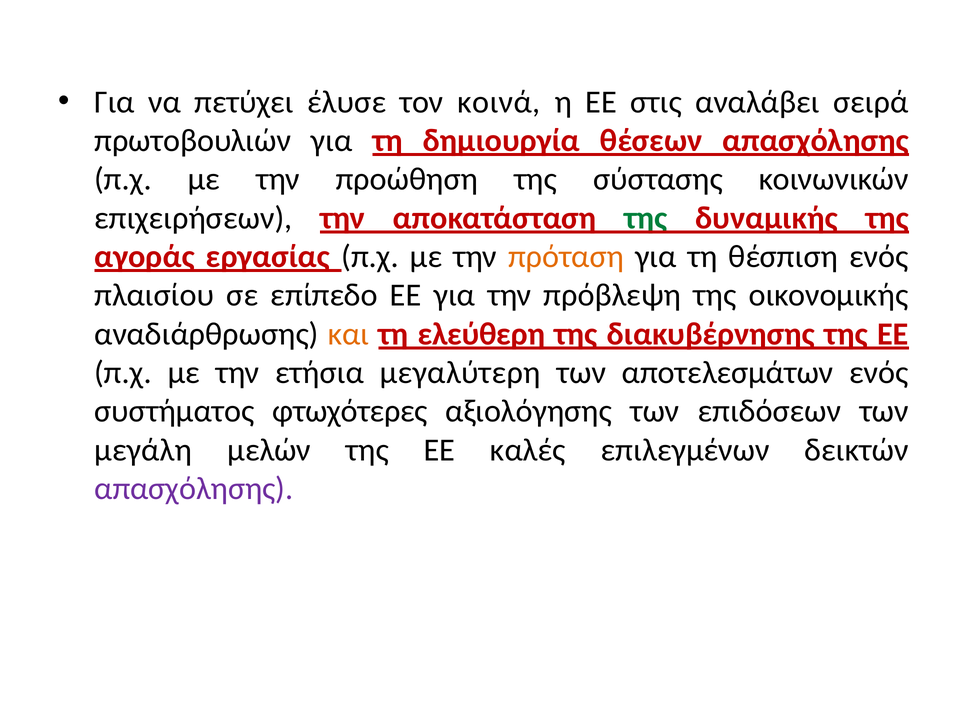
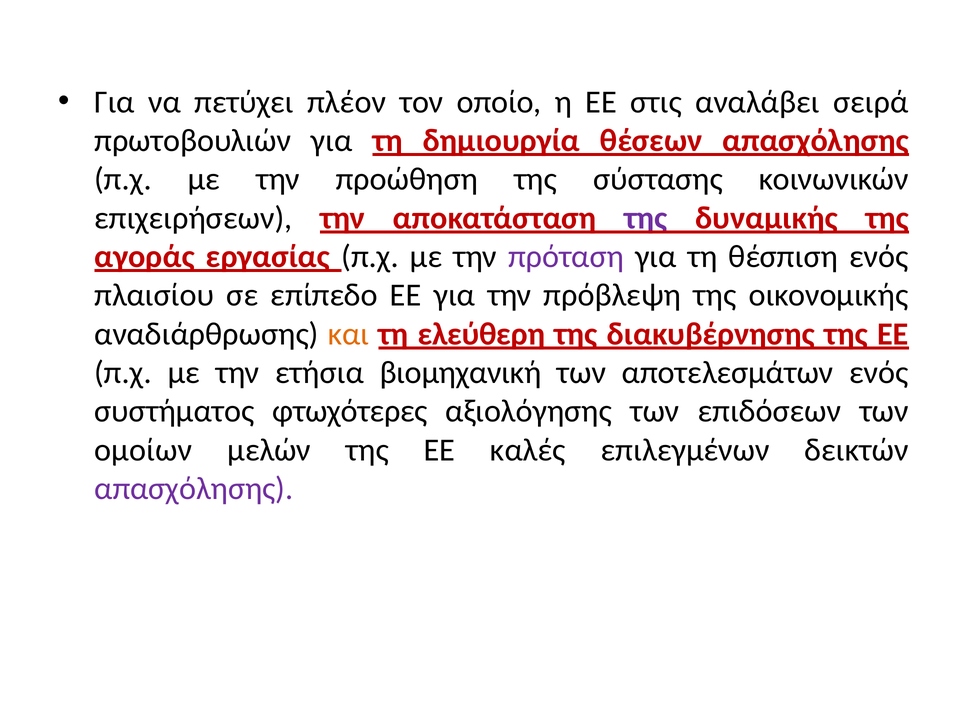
έλυσε: έλυσε -> πλέον
κοινά: κοινά -> οποίο
της at (646, 218) colour: green -> purple
πρόταση colour: orange -> purple
μεγαλύτερη: μεγαλύτερη -> βιομηχανική
μεγάλη: μεγάλη -> ομοίων
